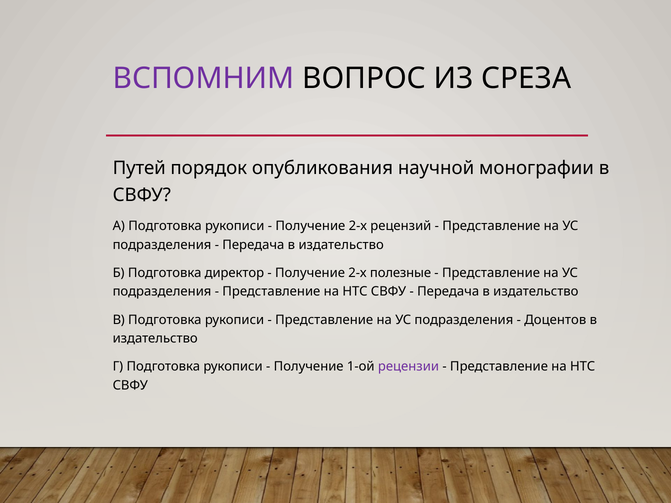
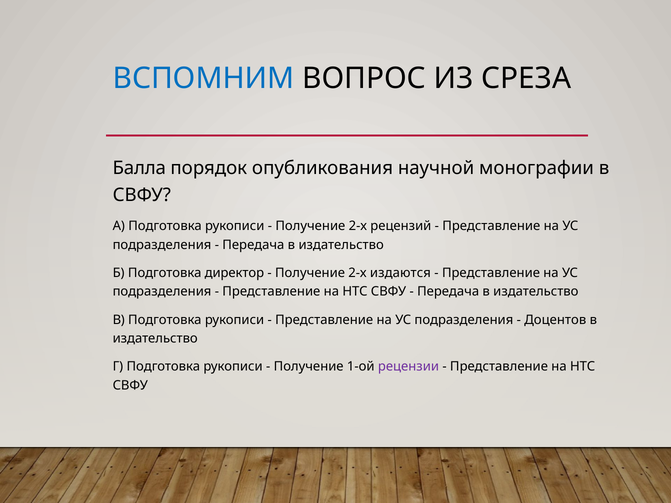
ВСПОМНИМ colour: purple -> blue
Путей: Путей -> Балла
полезные: полезные -> издаются
